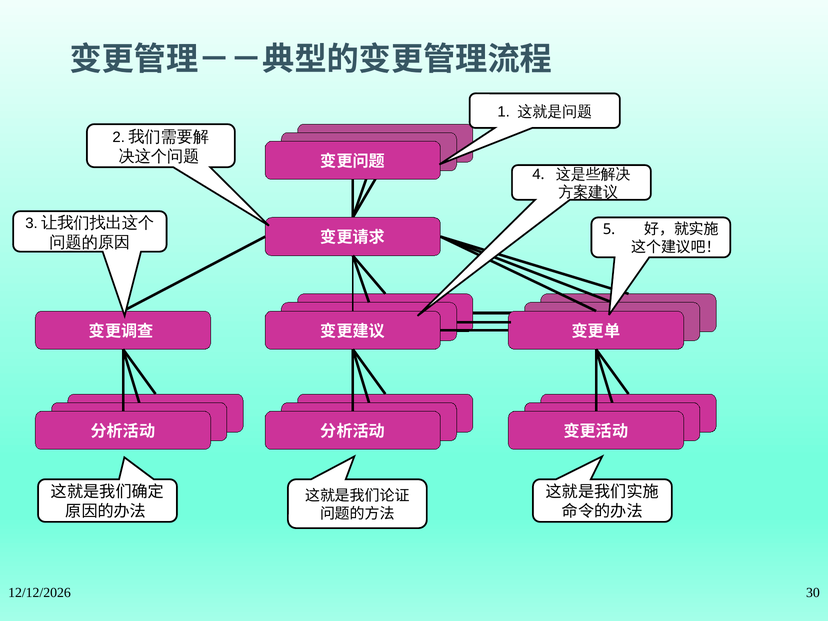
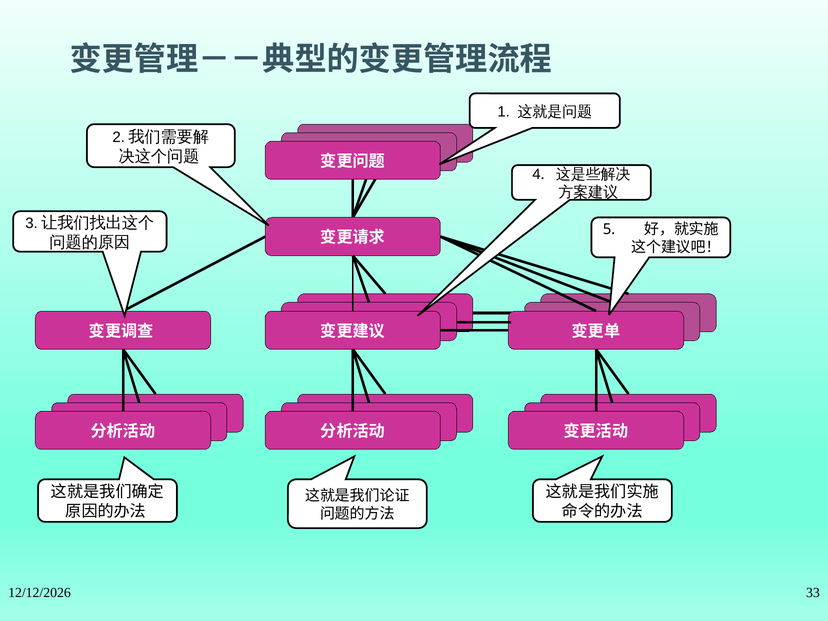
30: 30 -> 33
